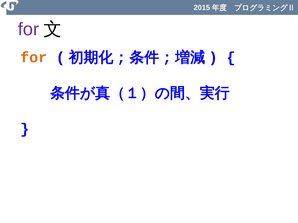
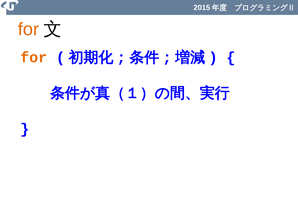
for at (29, 29) colour: purple -> orange
